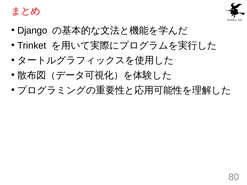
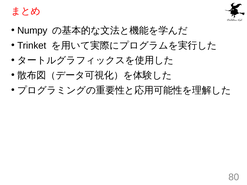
Django: Django -> Numpy
